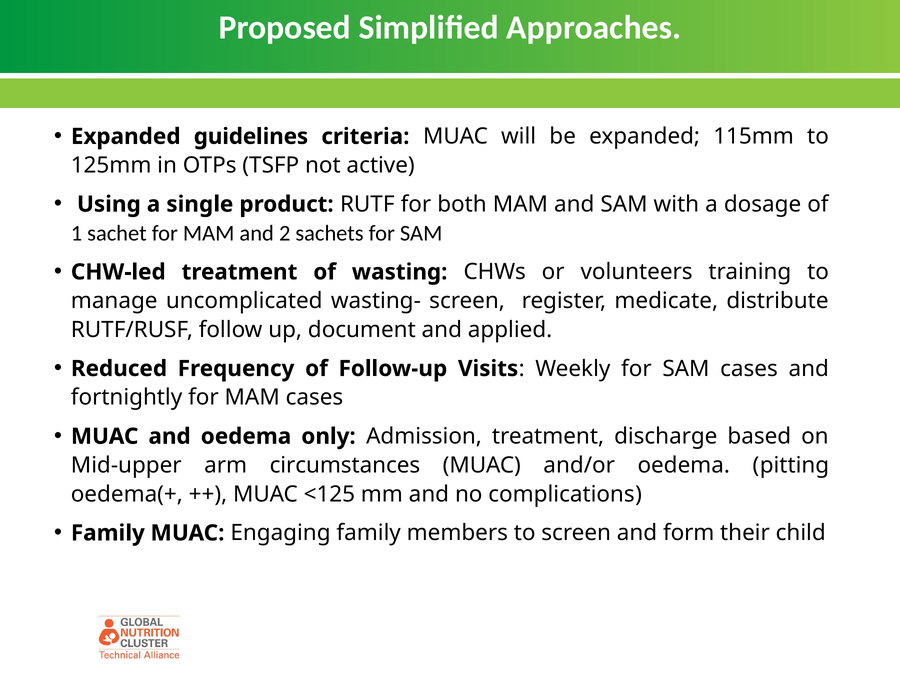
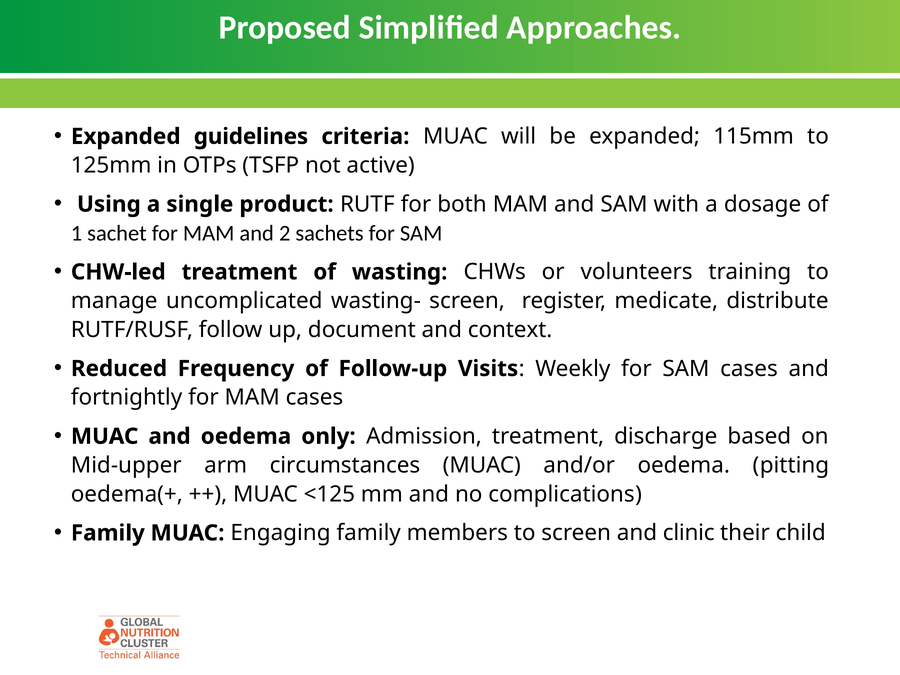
applied: applied -> context
form: form -> clinic
